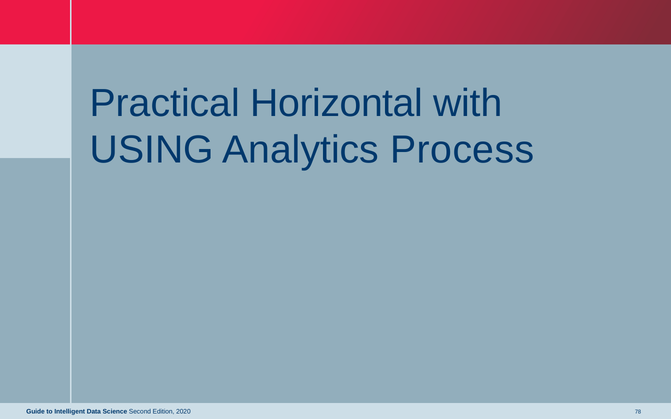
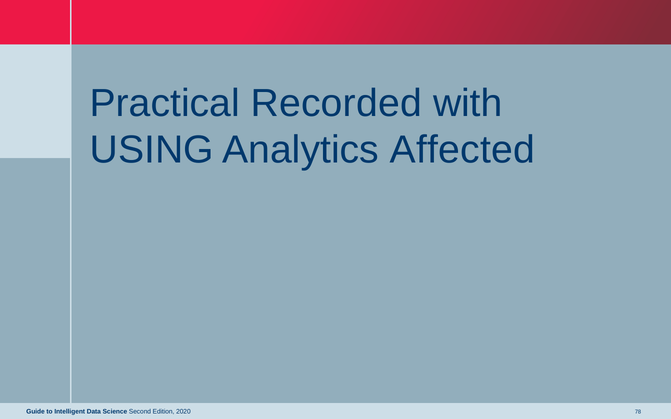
Horizontal: Horizontal -> Recorded
Process: Process -> Affected
